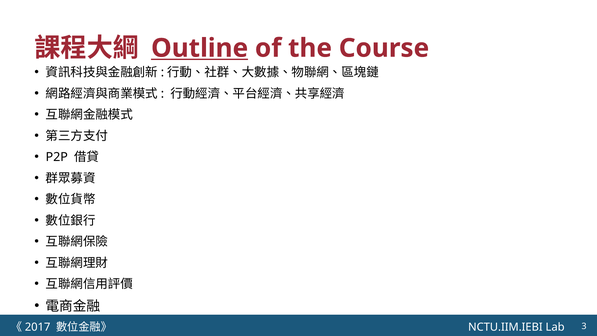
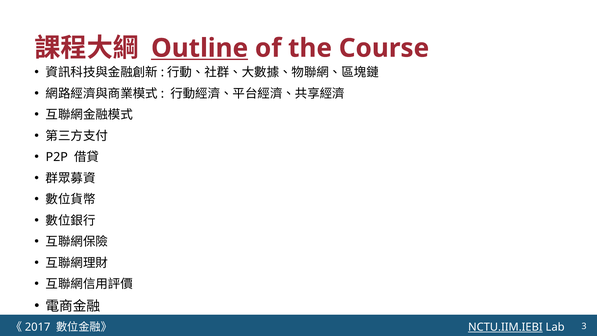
NCTU.IIM.IEBI underline: none -> present
